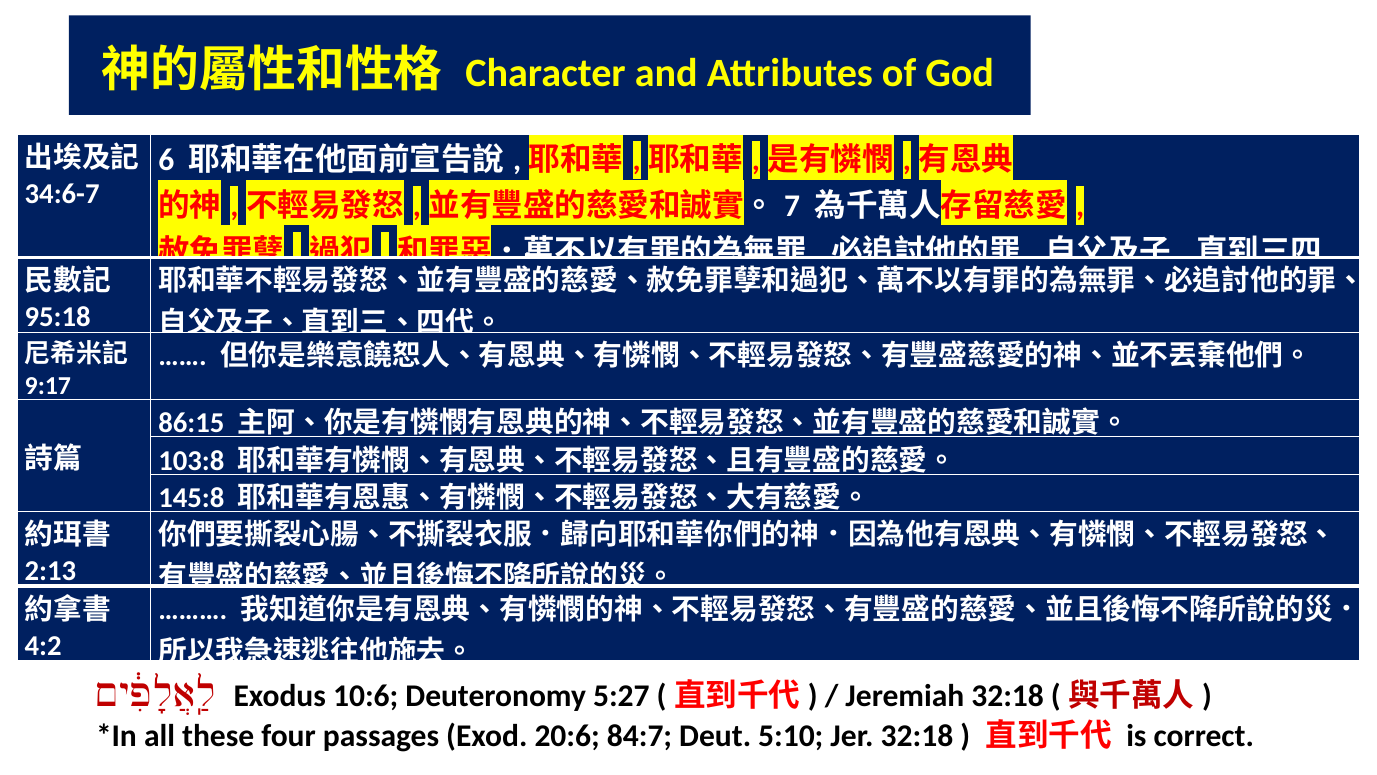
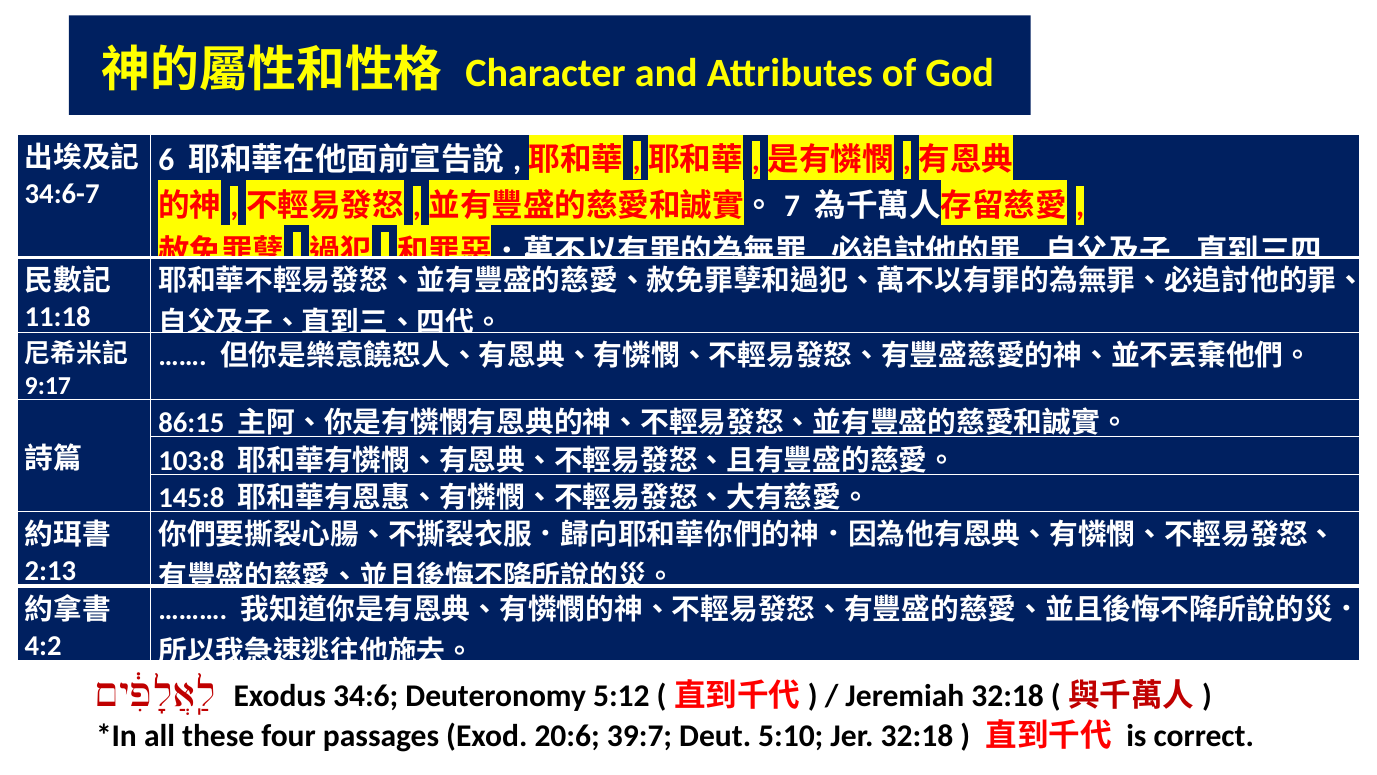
95:18: 95:18 -> 11:18
10:6: 10:6 -> 34:6
5:27: 5:27 -> 5:12
84:7: 84:7 -> 39:7
